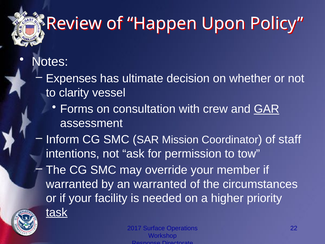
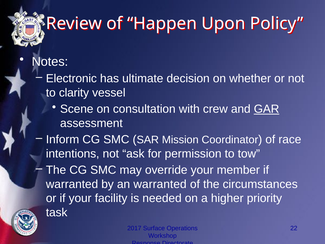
Expenses: Expenses -> Electronic
Forms: Forms -> Scene
staff: staff -> race
task underline: present -> none
